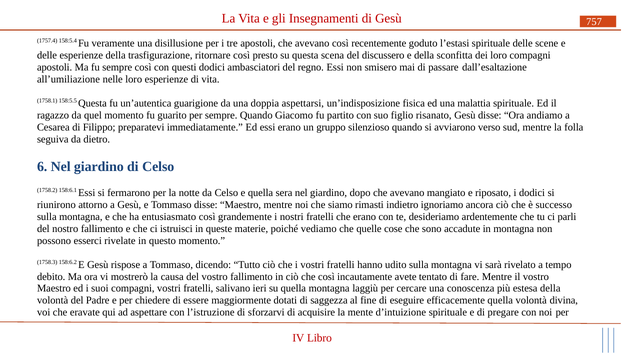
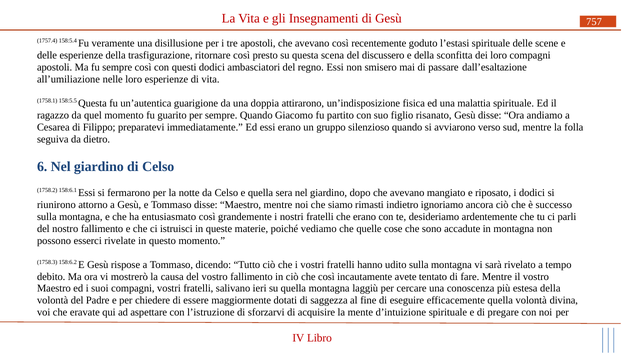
aspettarsi: aspettarsi -> attirarono
